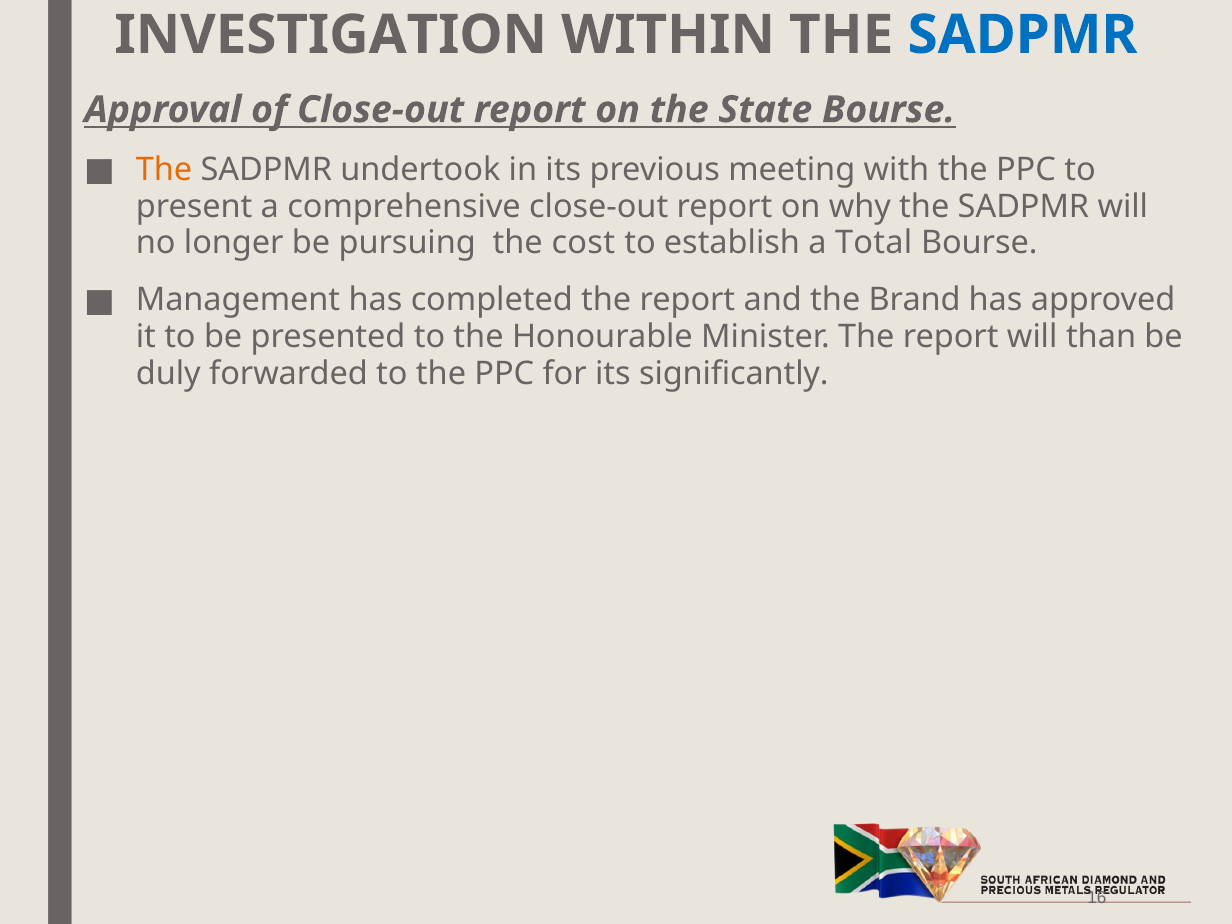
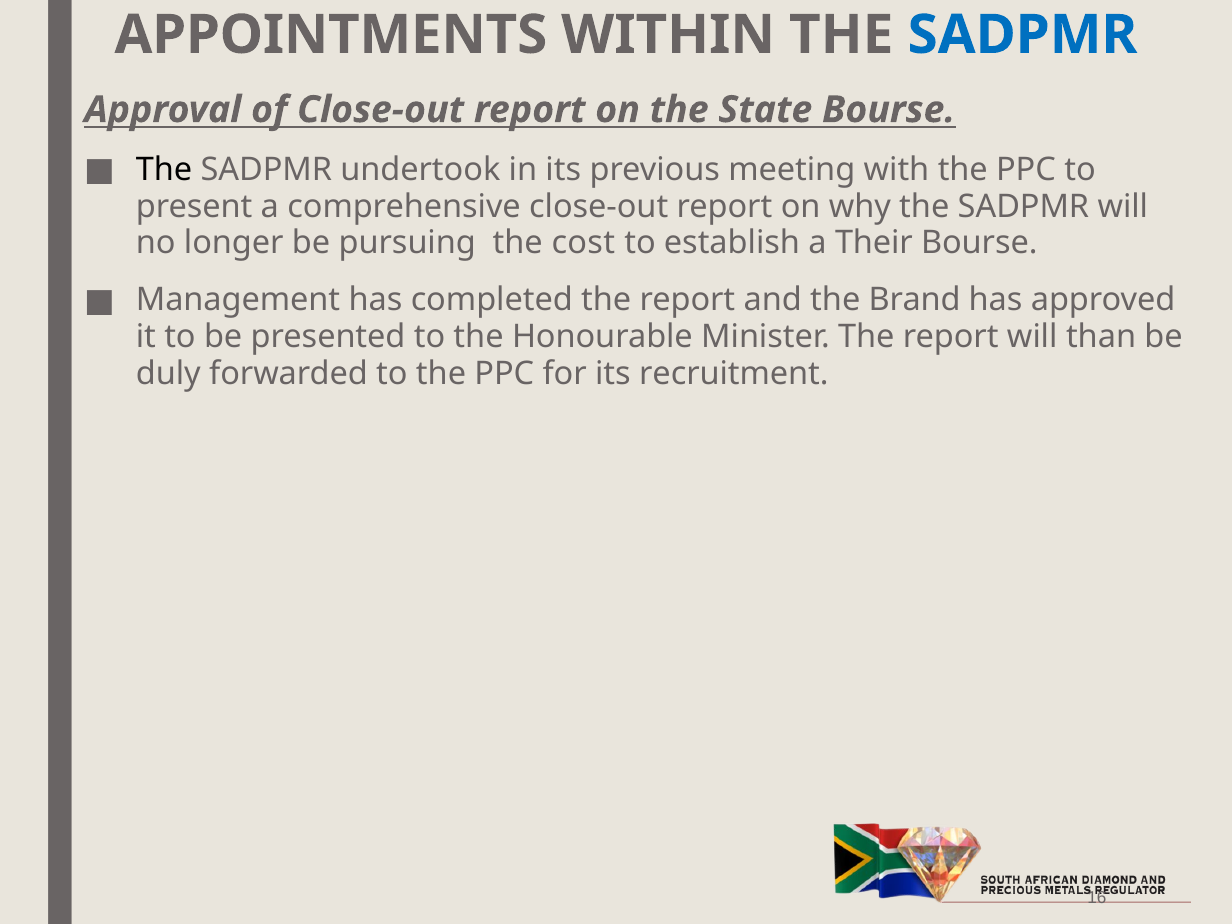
INVESTIGATION: INVESTIGATION -> APPOINTMENTS
The at (164, 170) colour: orange -> black
Total: Total -> Their
significantly: significantly -> recruitment
